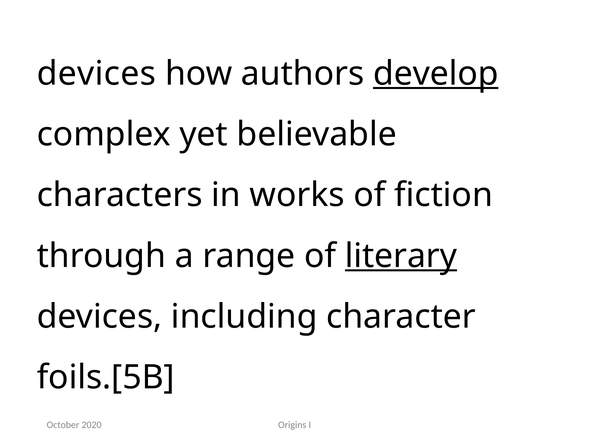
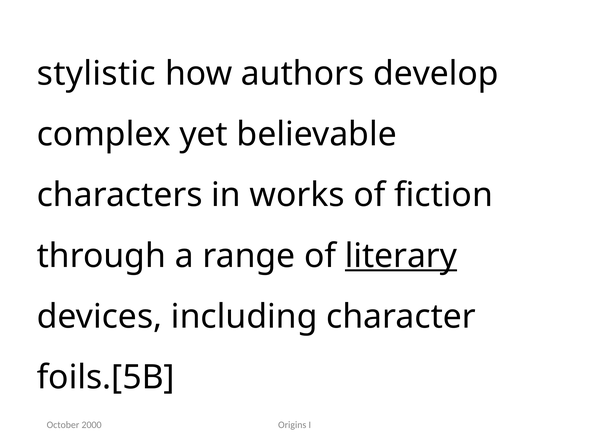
devices at (96, 74): devices -> stylistic
develop underline: present -> none
2020: 2020 -> 2000
